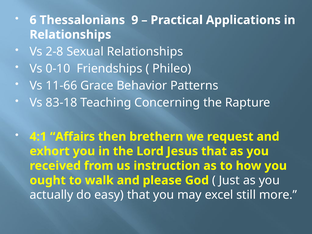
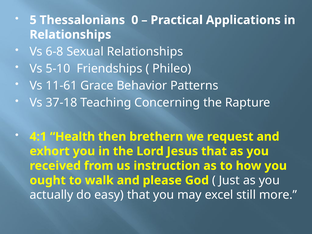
6: 6 -> 5
9: 9 -> 0
2-8: 2-8 -> 6-8
0-10: 0-10 -> 5-10
11-66: 11-66 -> 11-61
83-18: 83-18 -> 37-18
Affairs: Affairs -> Health
